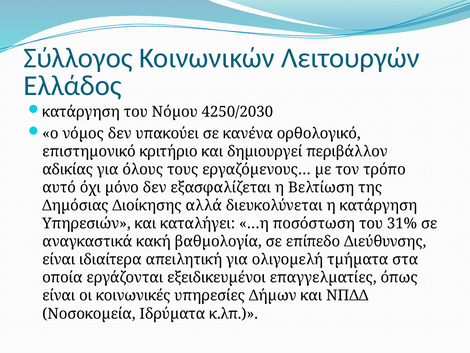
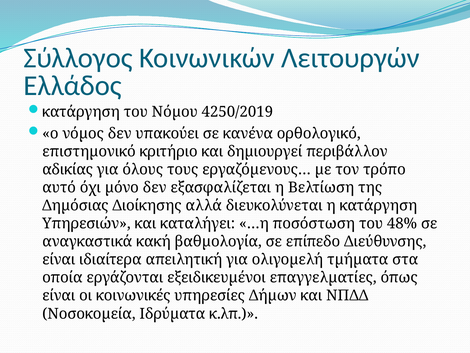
4250/2030: 4250/2030 -> 4250/2019
31%: 31% -> 48%
